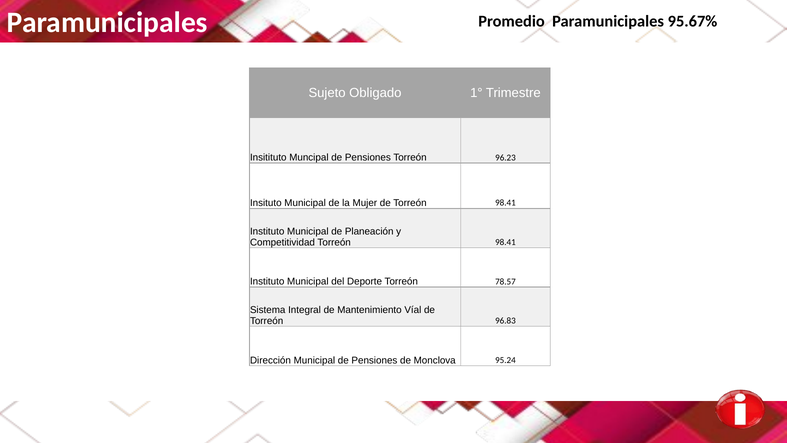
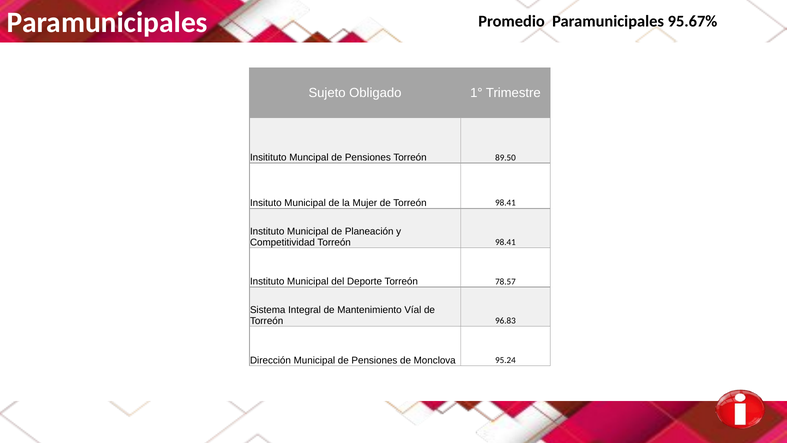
96.23: 96.23 -> 89.50
